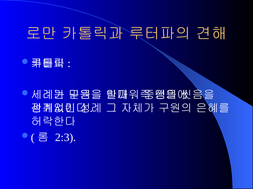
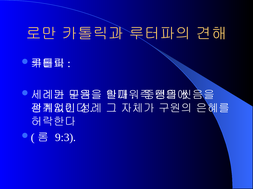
2:3: 2:3 -> 9:3
